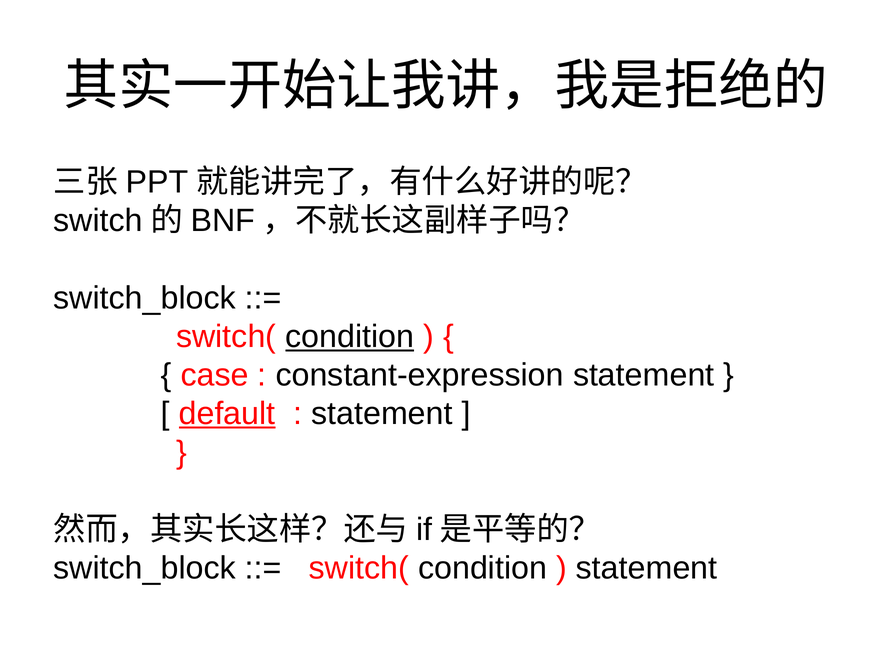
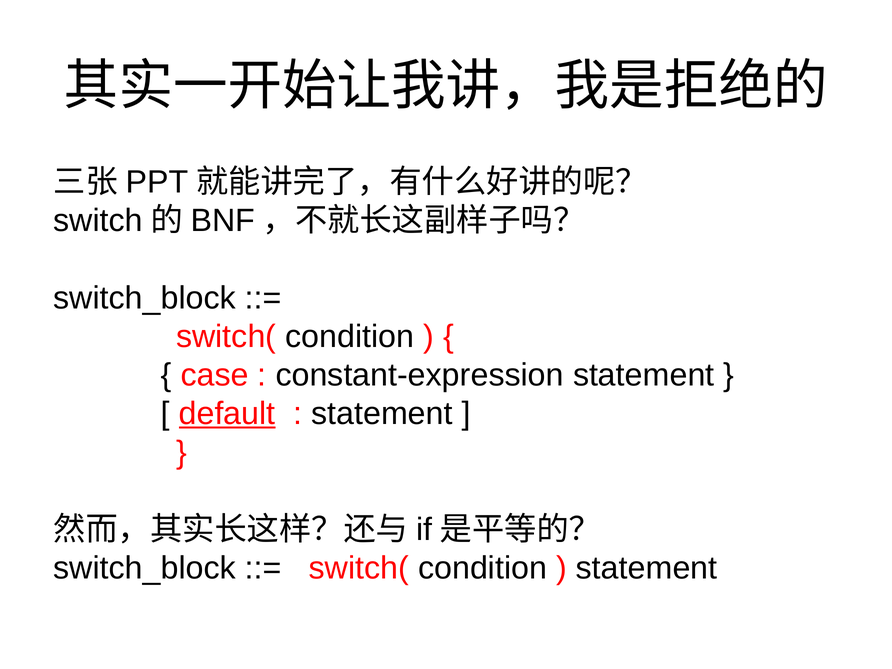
condition at (350, 337) underline: present -> none
